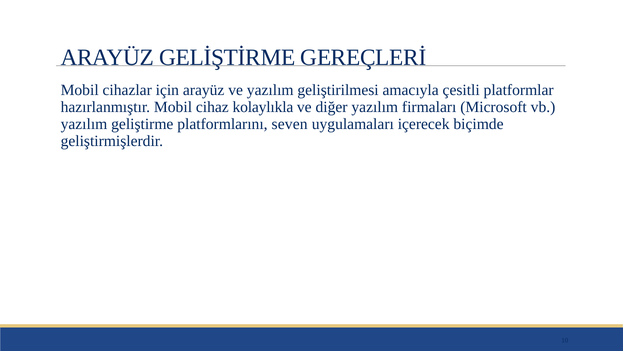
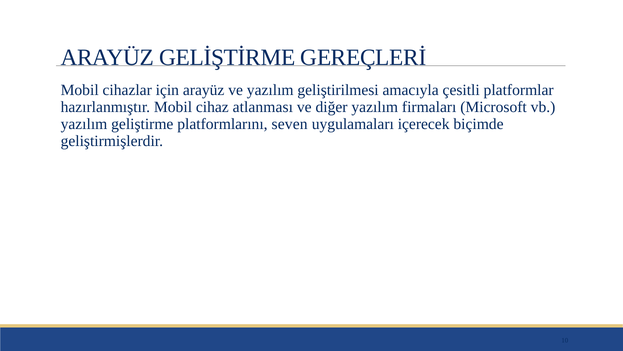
kolaylıkla: kolaylıkla -> atlanması
